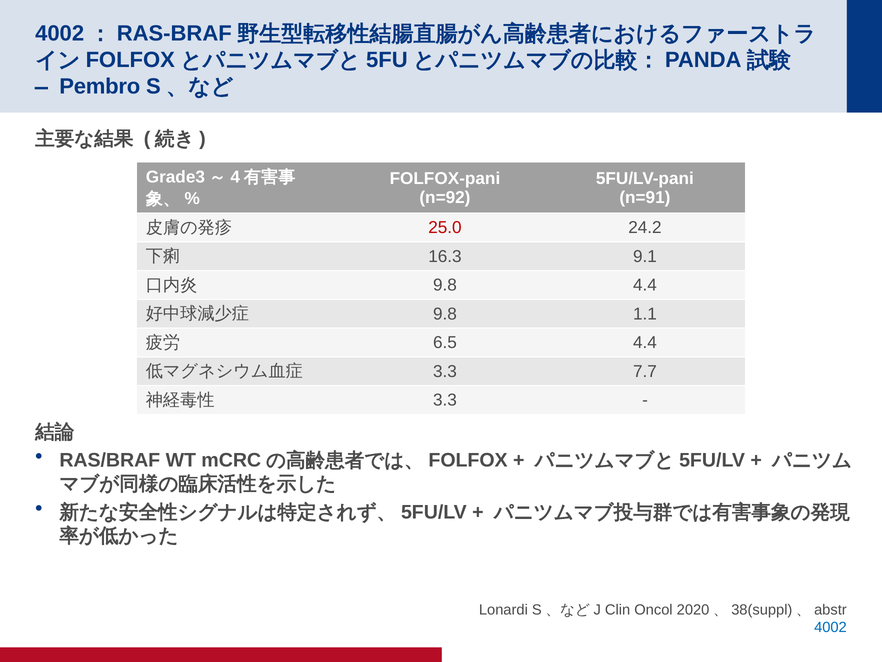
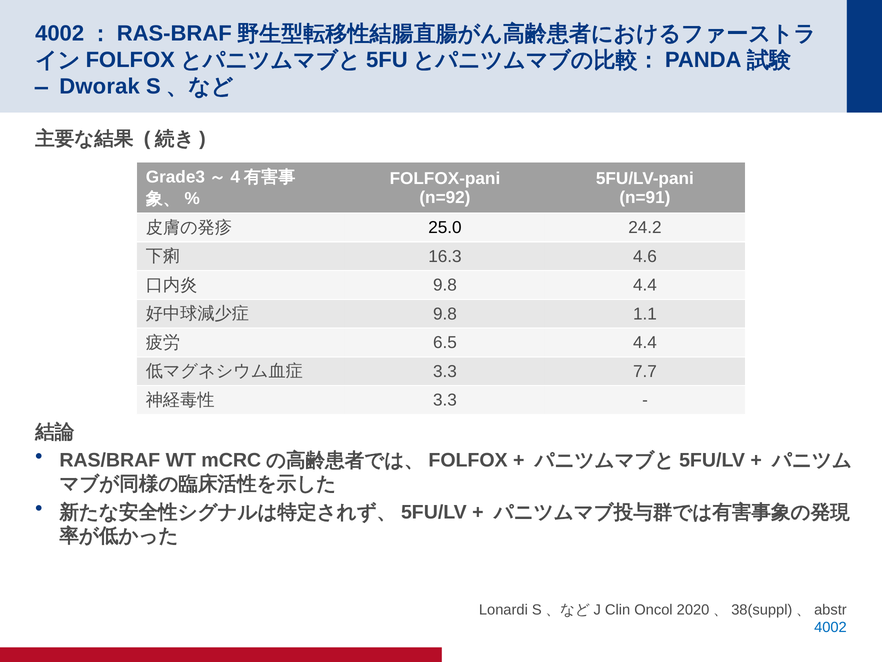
Pembro: Pembro -> Dworak
25.0 colour: red -> black
9.1: 9.1 -> 4.6
